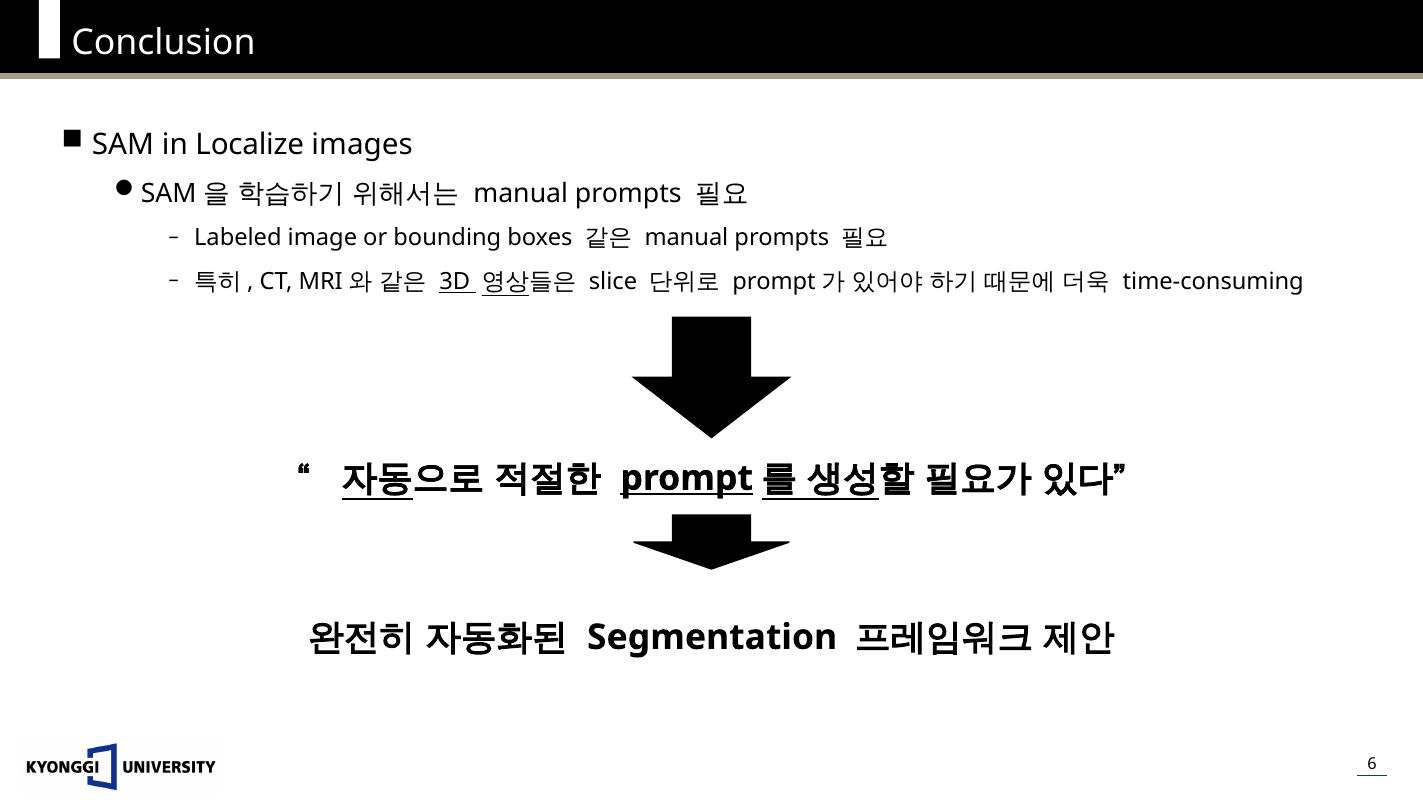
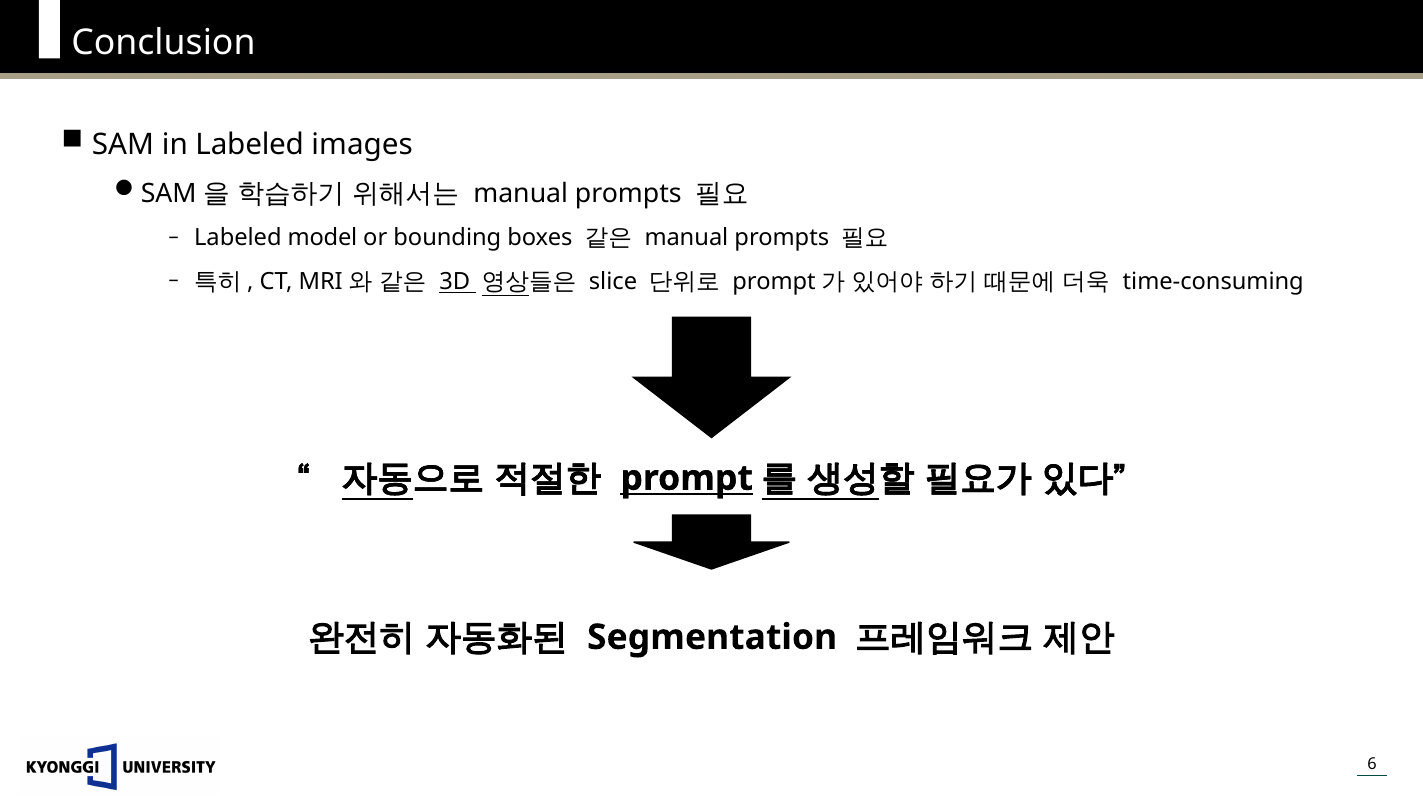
in Localize: Localize -> Labeled
image: image -> model
